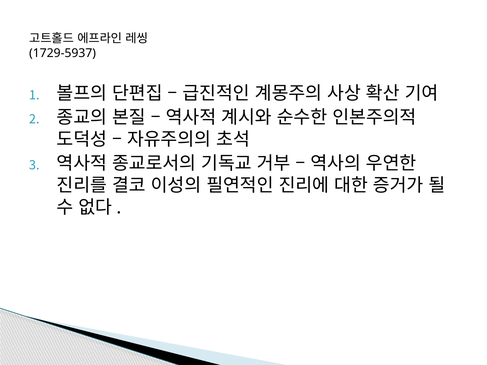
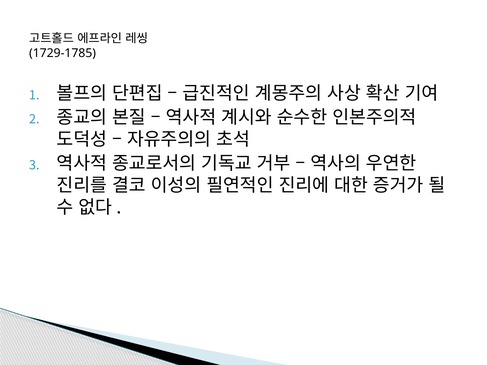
1729-5937: 1729-5937 -> 1729-1785
